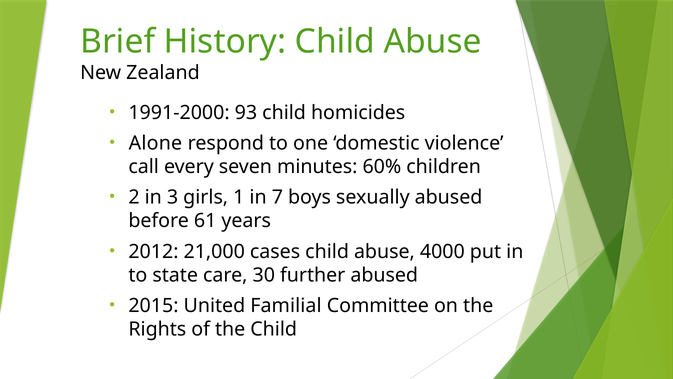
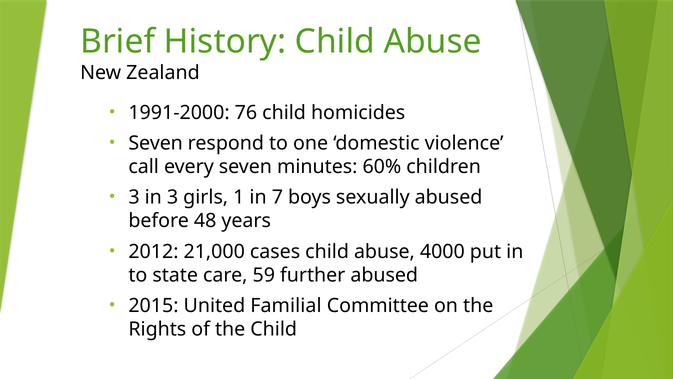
93: 93 -> 76
Alone at (155, 143): Alone -> Seven
2 at (134, 197): 2 -> 3
61: 61 -> 48
30: 30 -> 59
